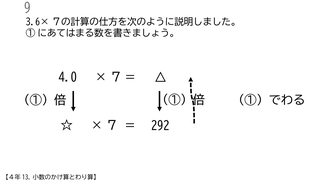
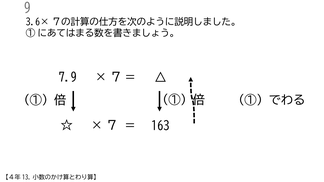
4.0: 4.0 -> 7.9
292: 292 -> 163
